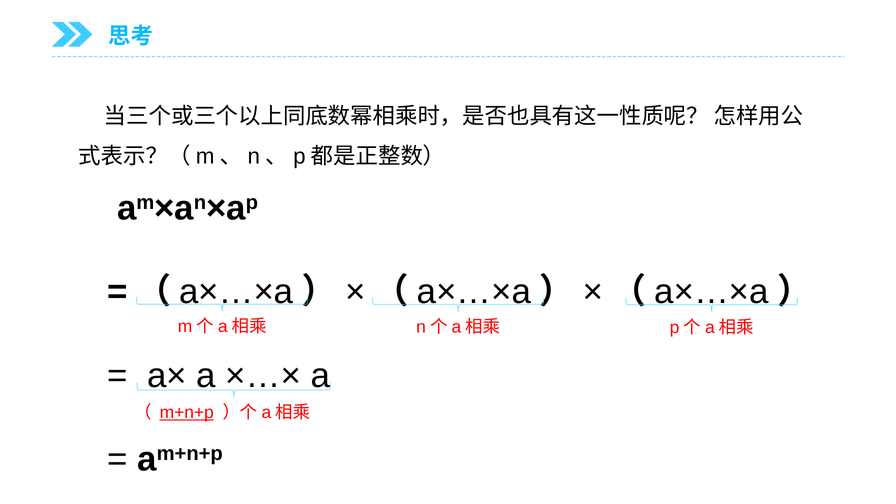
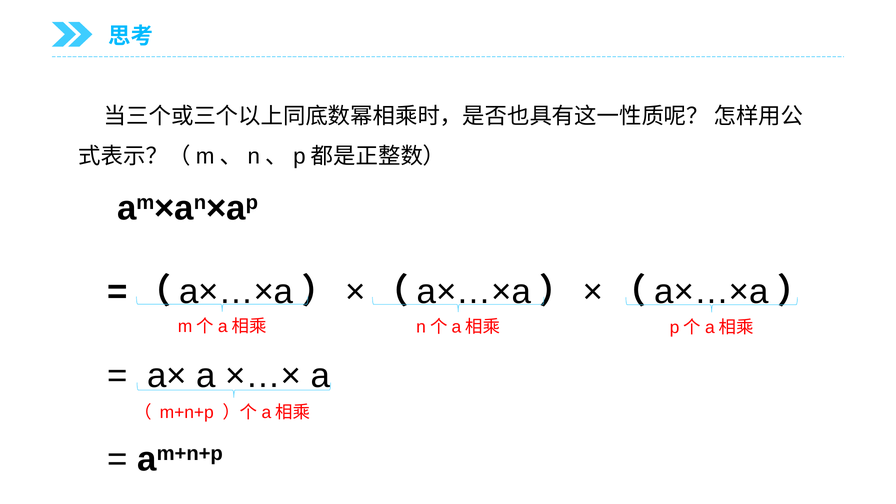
m+n+p underline: present -> none
